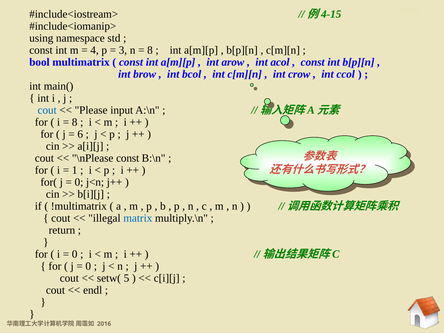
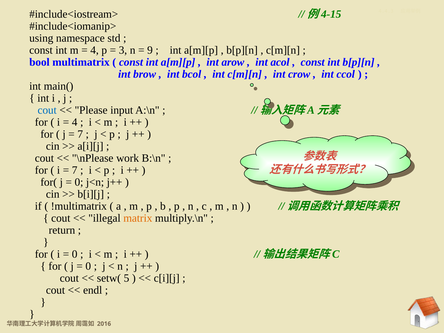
8 at (150, 50): 8 -> 9
8 at (75, 122): 8 -> 4
6 at (80, 134): 6 -> 7
\nPlease const: const -> work
1 at (75, 170): 1 -> 7
matrix colour: blue -> orange
